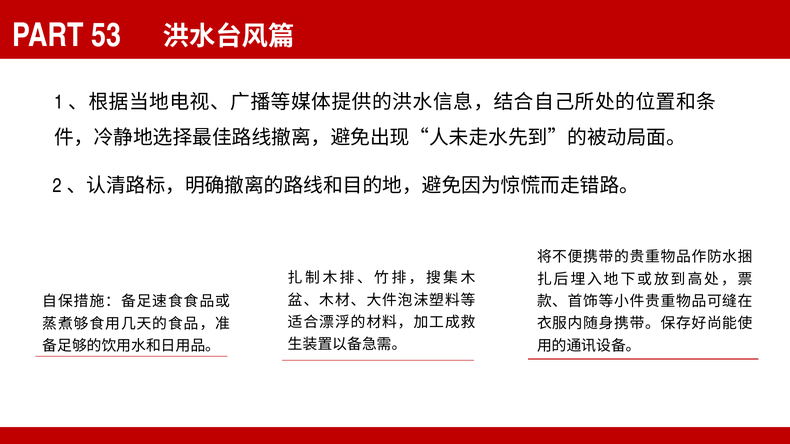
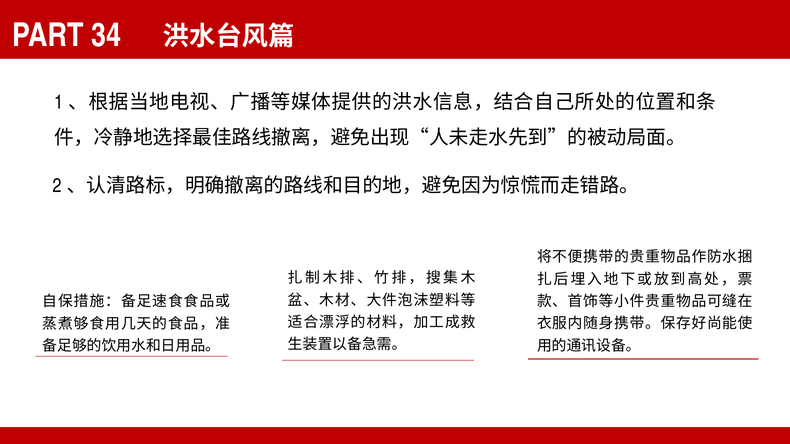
53: 53 -> 34
